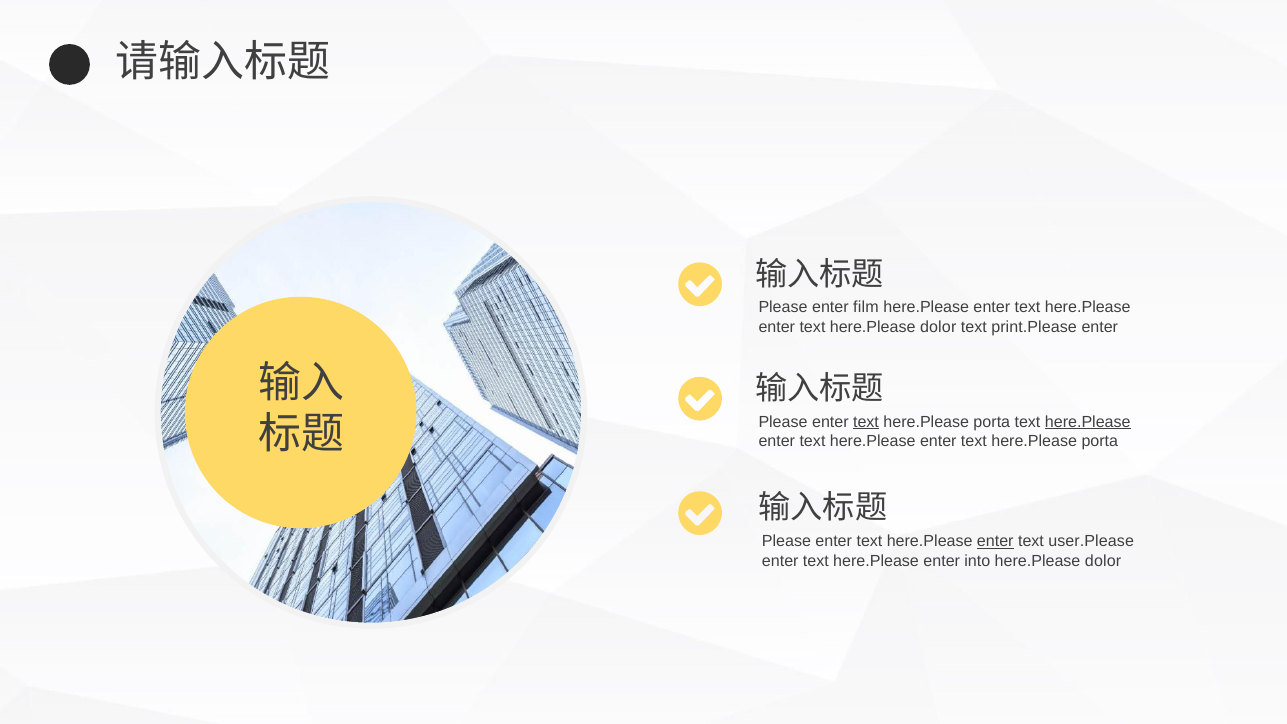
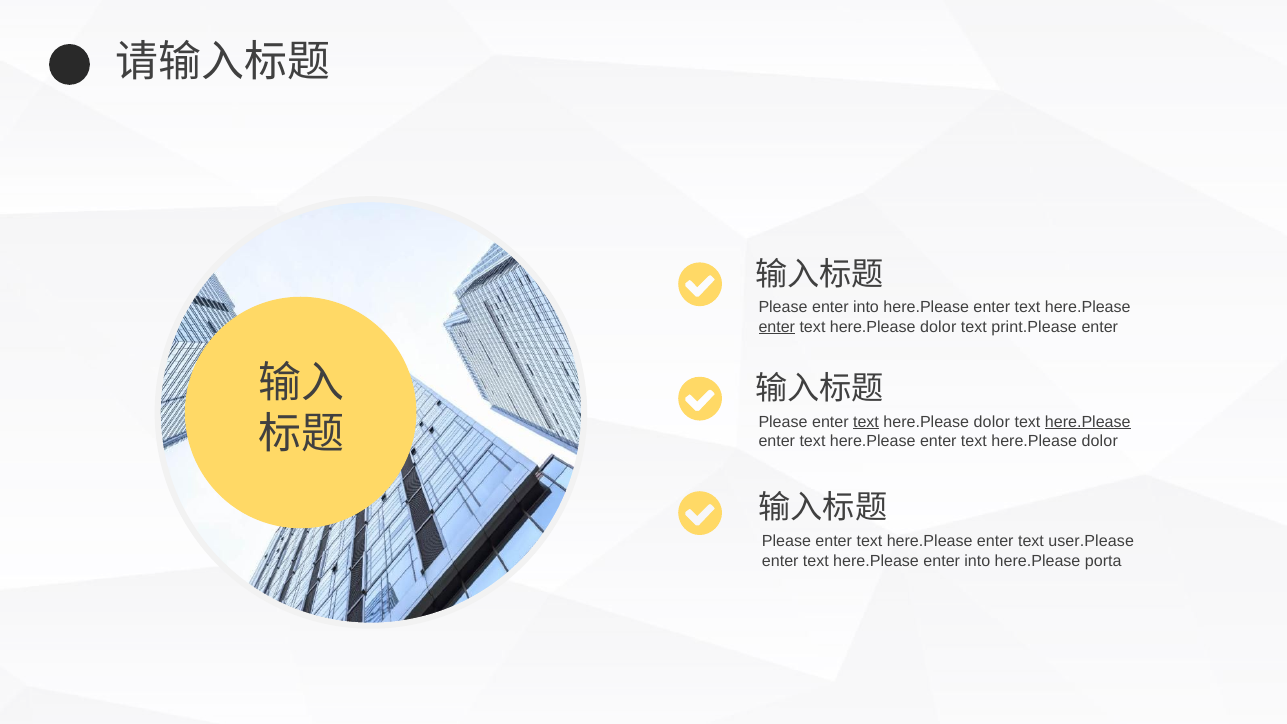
Please enter film: film -> into
enter at (777, 327) underline: none -> present
porta at (992, 422): porta -> dolor
porta at (1100, 441): porta -> dolor
enter at (995, 541) underline: present -> none
dolor at (1103, 561): dolor -> porta
